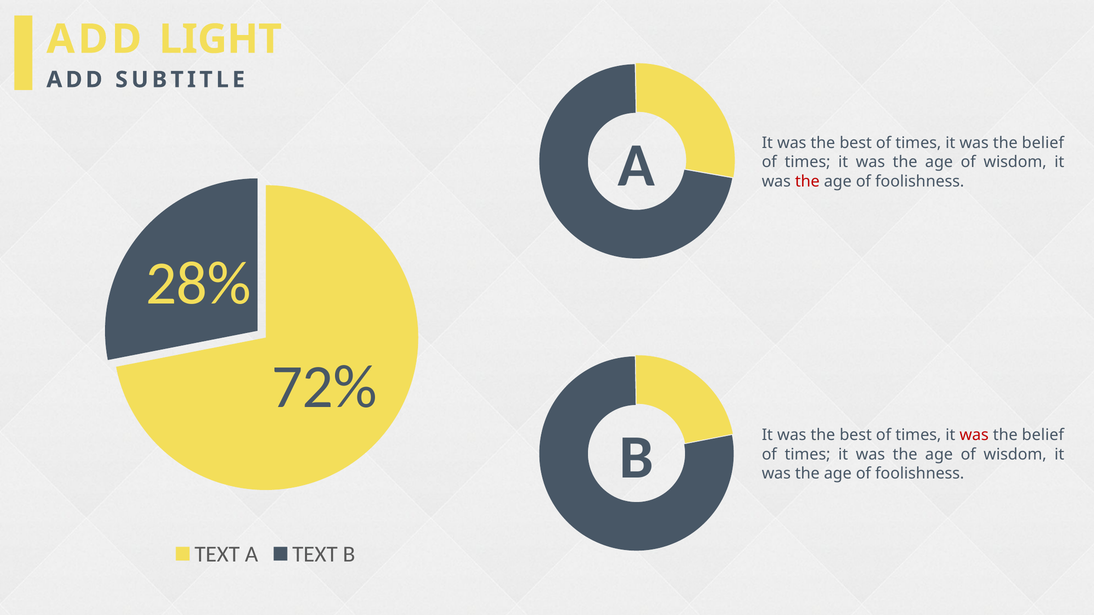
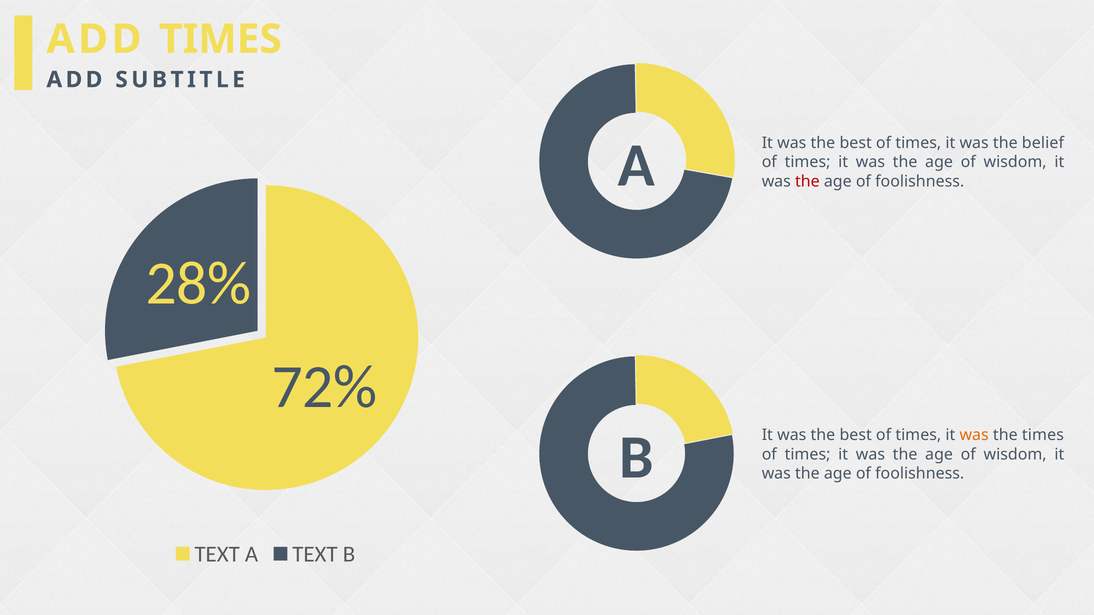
ADD LIGHT: LIGHT -> TIMES
was at (974, 435) colour: red -> orange
belief at (1043, 435): belief -> times
